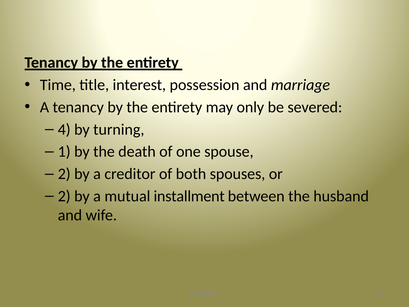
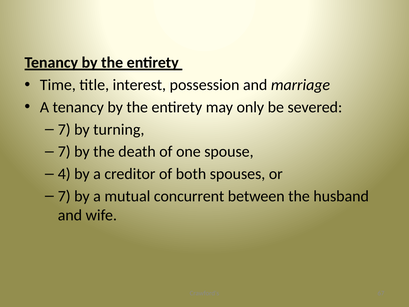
4 at (64, 129): 4 -> 7
1 at (64, 152): 1 -> 7
2 at (64, 174): 2 -> 4
2 at (64, 196): 2 -> 7
installment: installment -> concurrent
